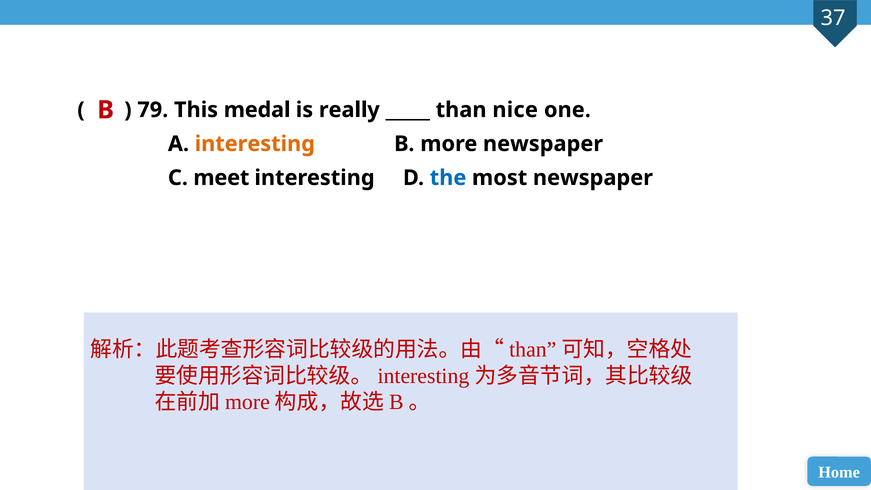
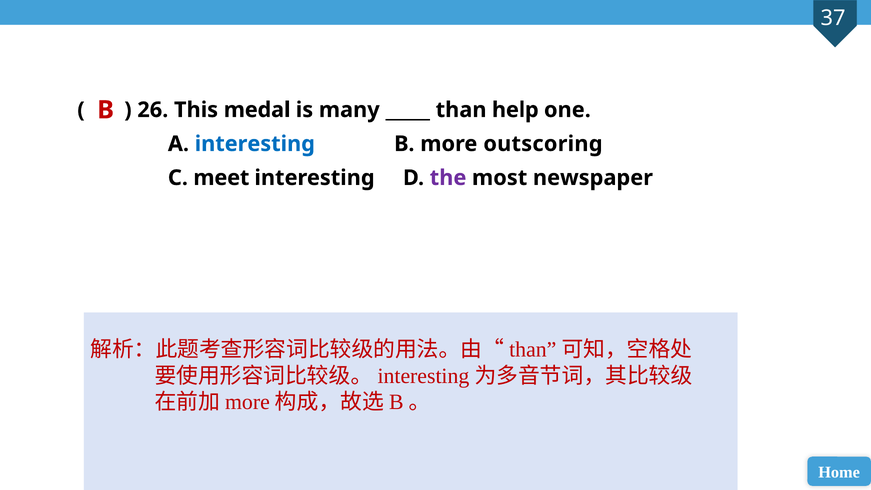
79: 79 -> 26
really: really -> many
nice: nice -> help
interesting at (255, 144) colour: orange -> blue
more newspaper: newspaper -> outscoring
the colour: blue -> purple
